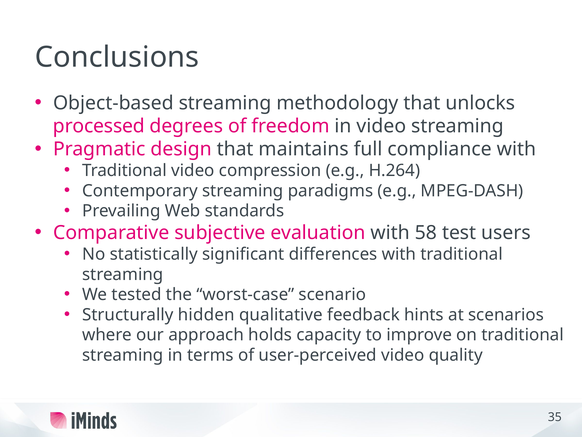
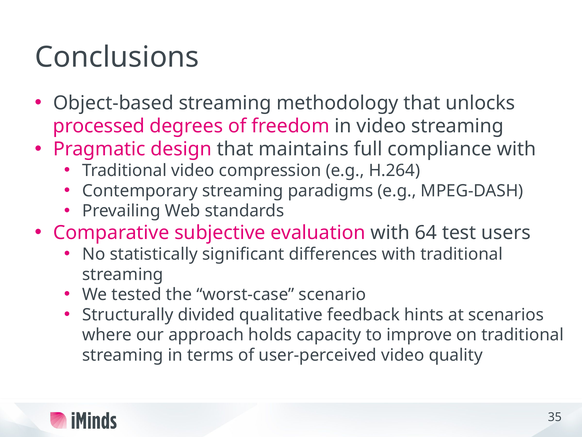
58: 58 -> 64
hidden: hidden -> divided
